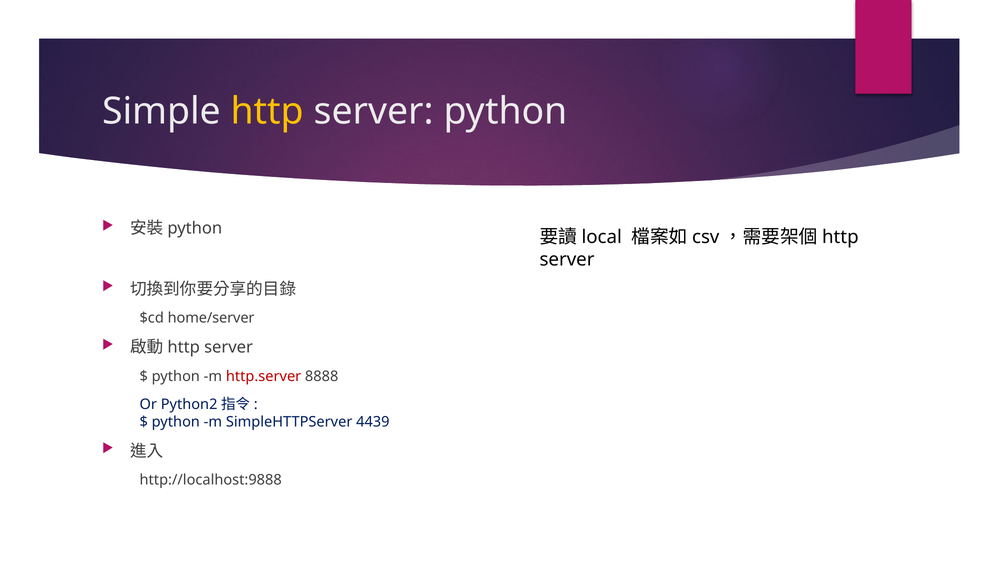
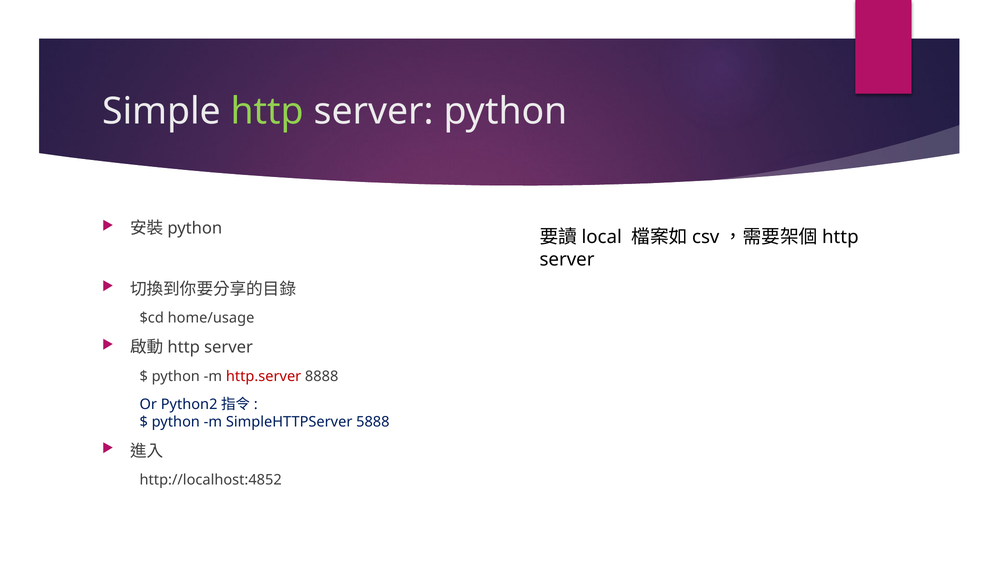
http colour: yellow -> light green
home/server: home/server -> home/usage
4439: 4439 -> 5888
http://localhost:9888: http://localhost:9888 -> http://localhost:4852
